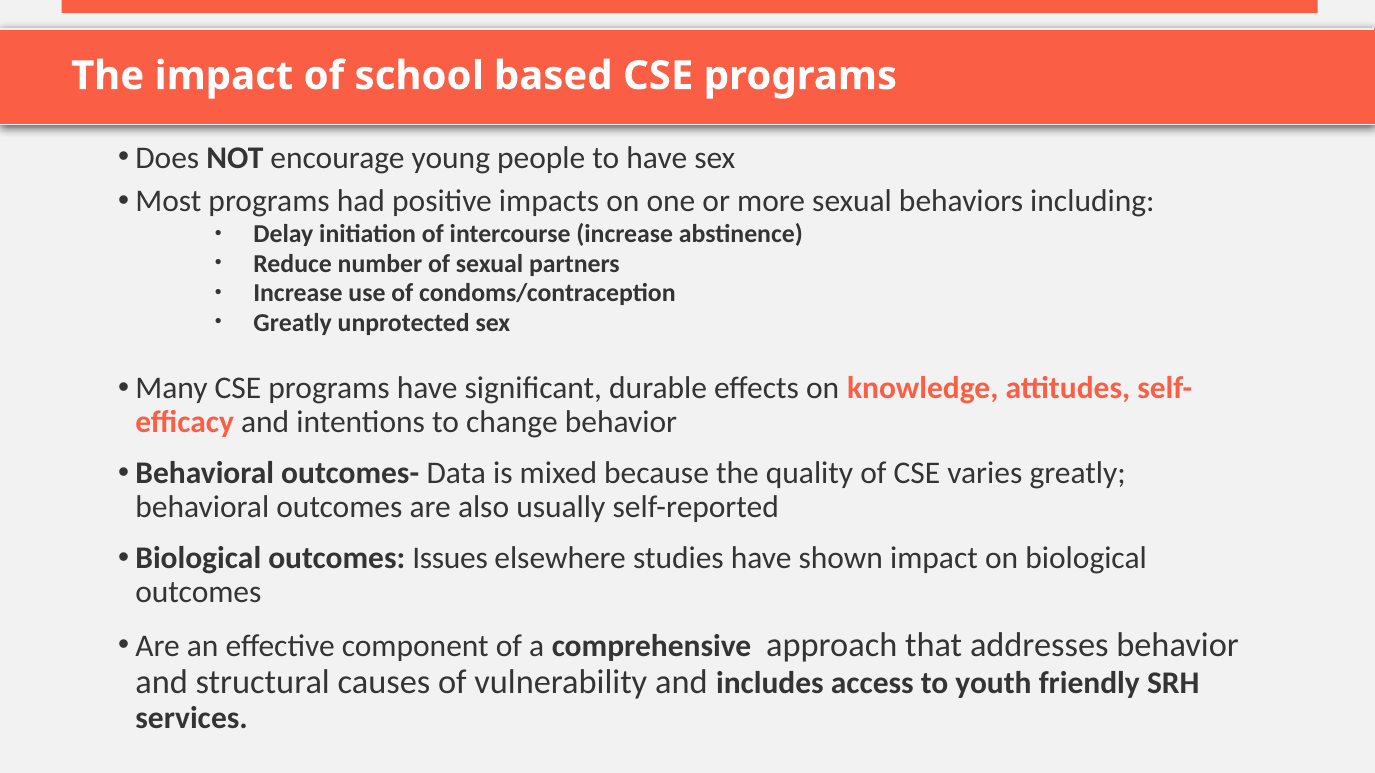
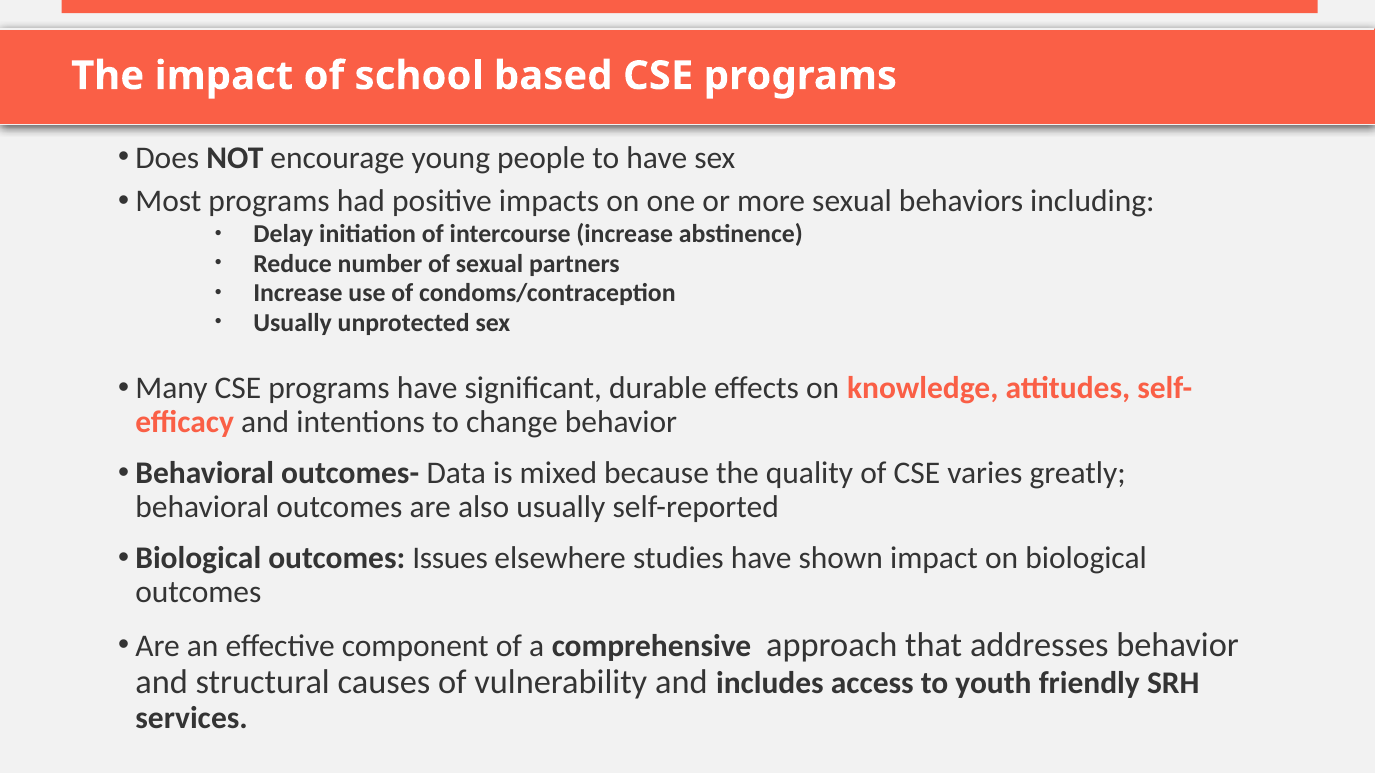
Greatly at (293, 323): Greatly -> Usually
